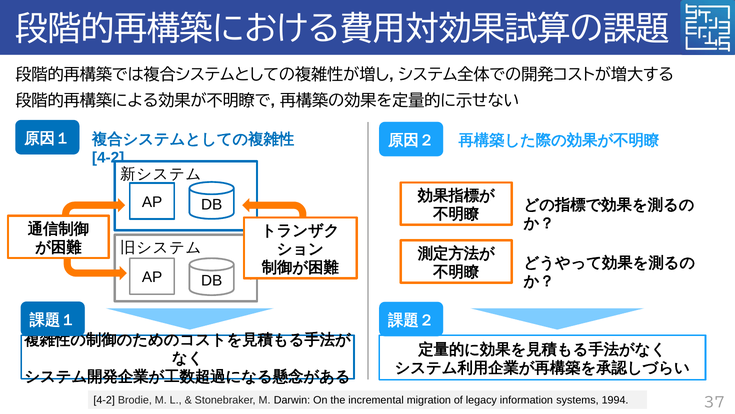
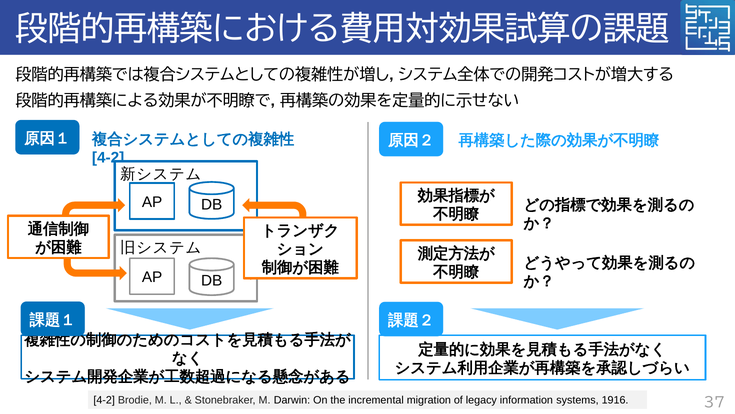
1994: 1994 -> 1916
